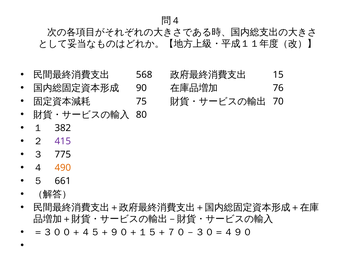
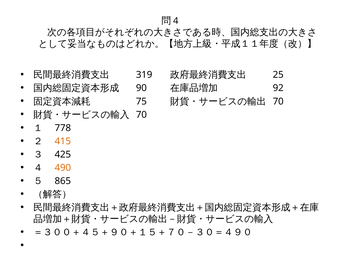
568: 568 -> 319
15: 15 -> 25
76: 76 -> 92
80 at (141, 115): 80 -> 70
382: 382 -> 778
415 colour: purple -> orange
775: 775 -> 425
661: 661 -> 865
